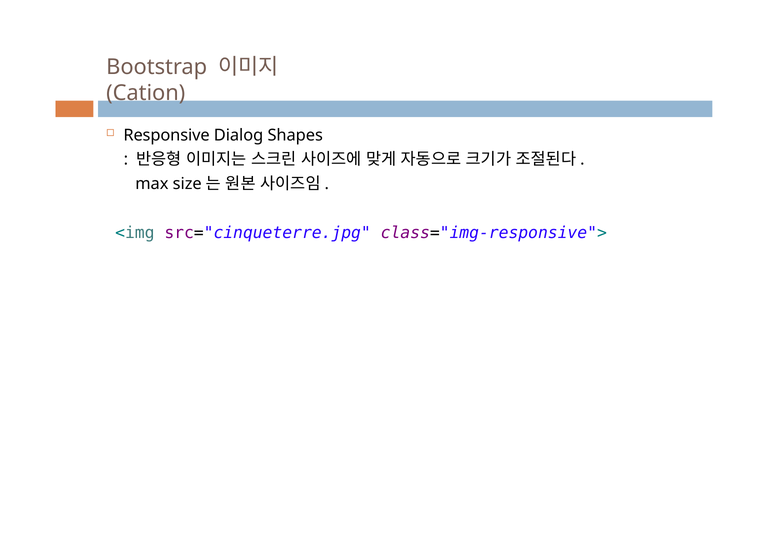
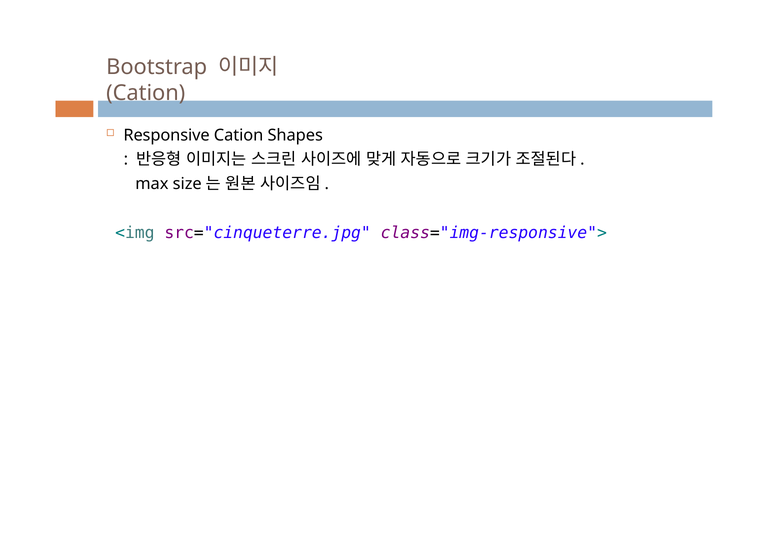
Responsive Dialog: Dialog -> Cation
